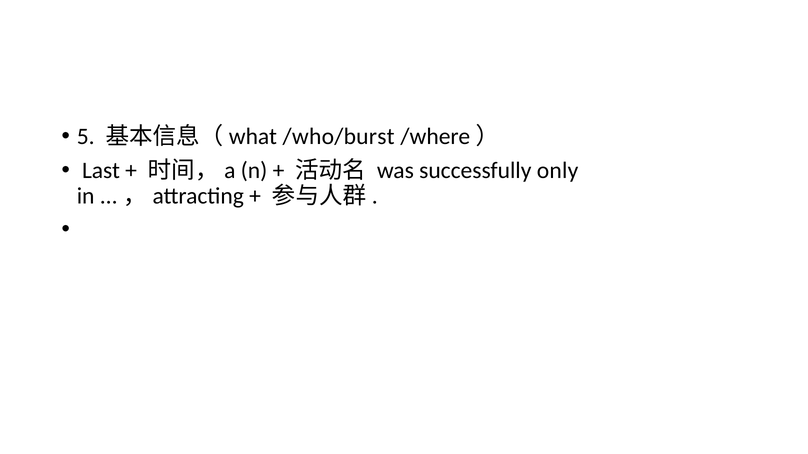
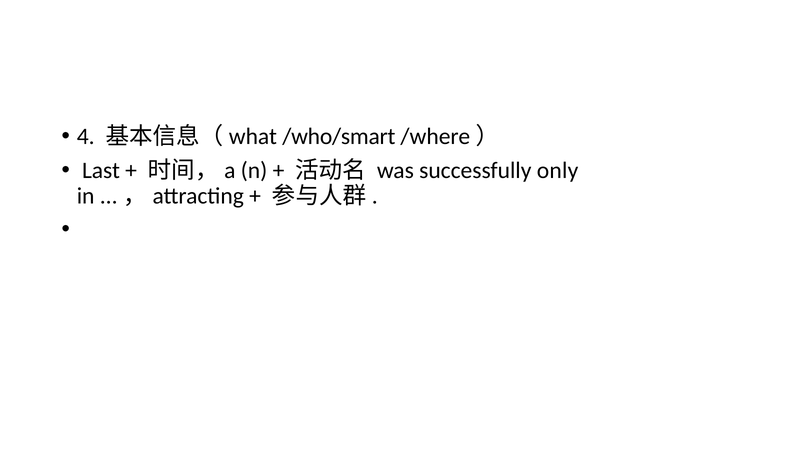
5: 5 -> 4
/who/burst: /who/burst -> /who/smart
